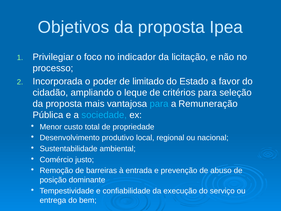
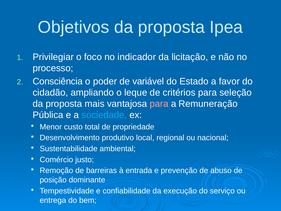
Incorporada: Incorporada -> Consciência
limitado: limitado -> variável
para at (159, 104) colour: light blue -> pink
